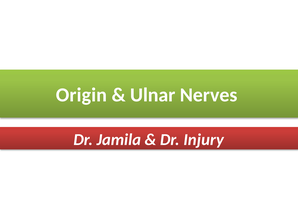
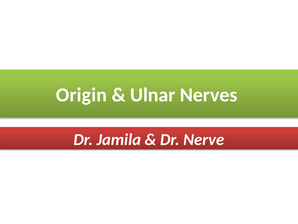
Injury: Injury -> Nerve
